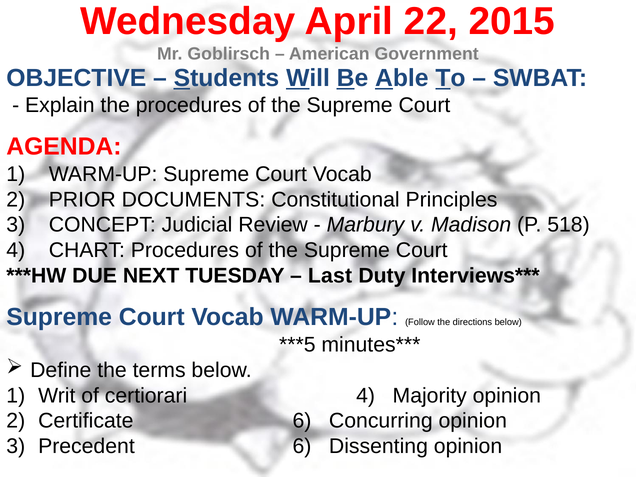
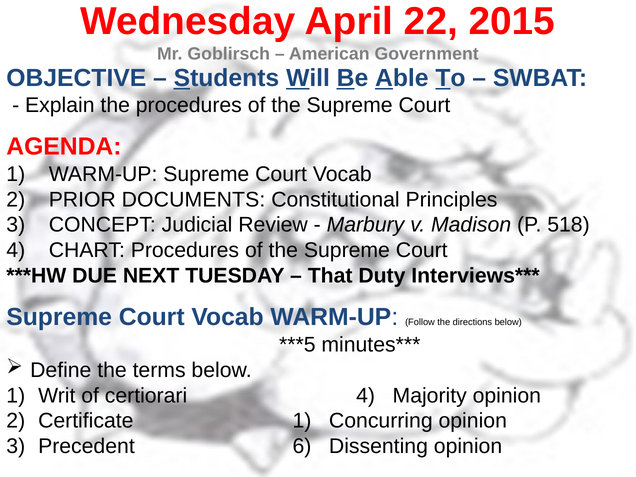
Last: Last -> That
Certificate 6: 6 -> 1
